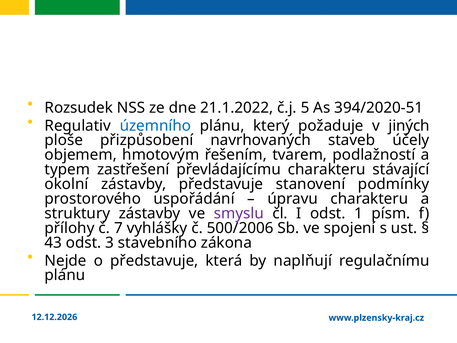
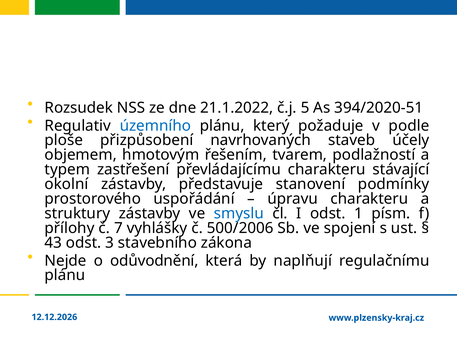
jiných: jiných -> podle
smyslu colour: purple -> blue
o představuje: představuje -> odůvodnění
